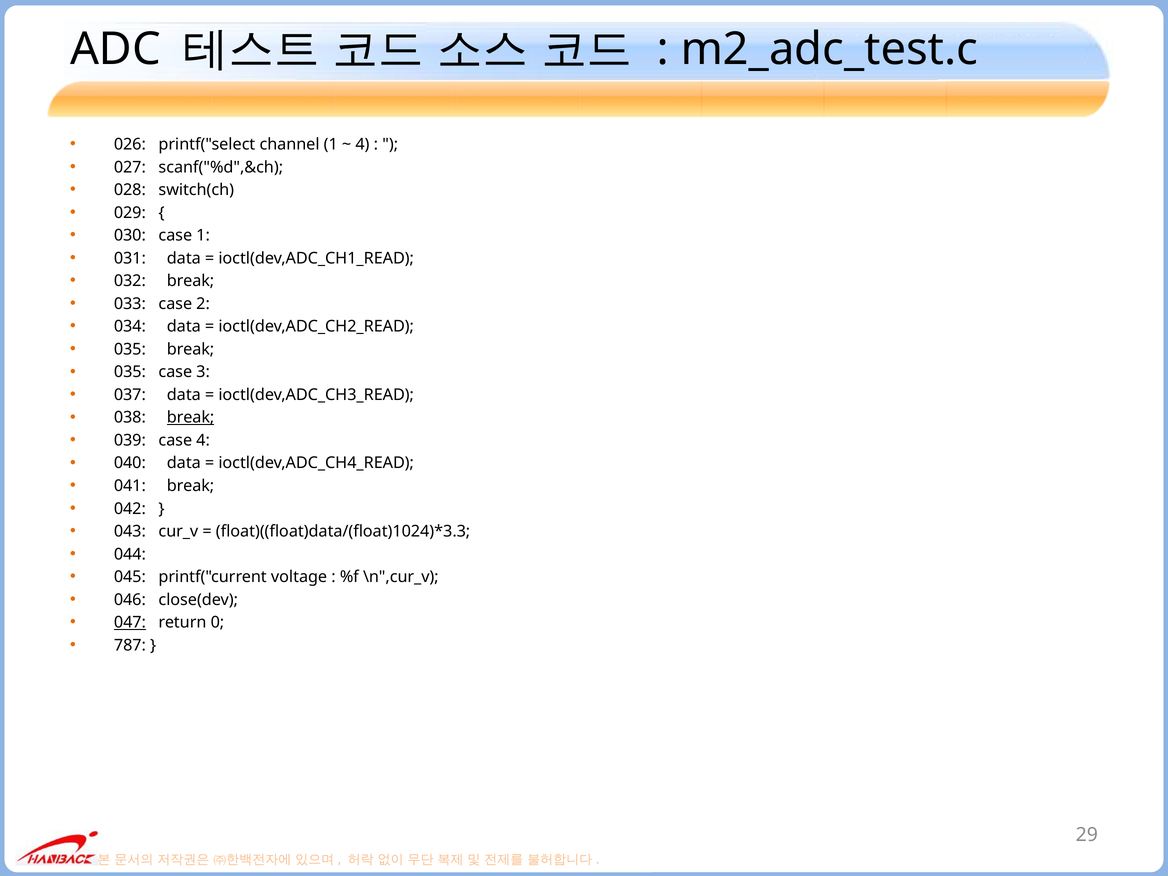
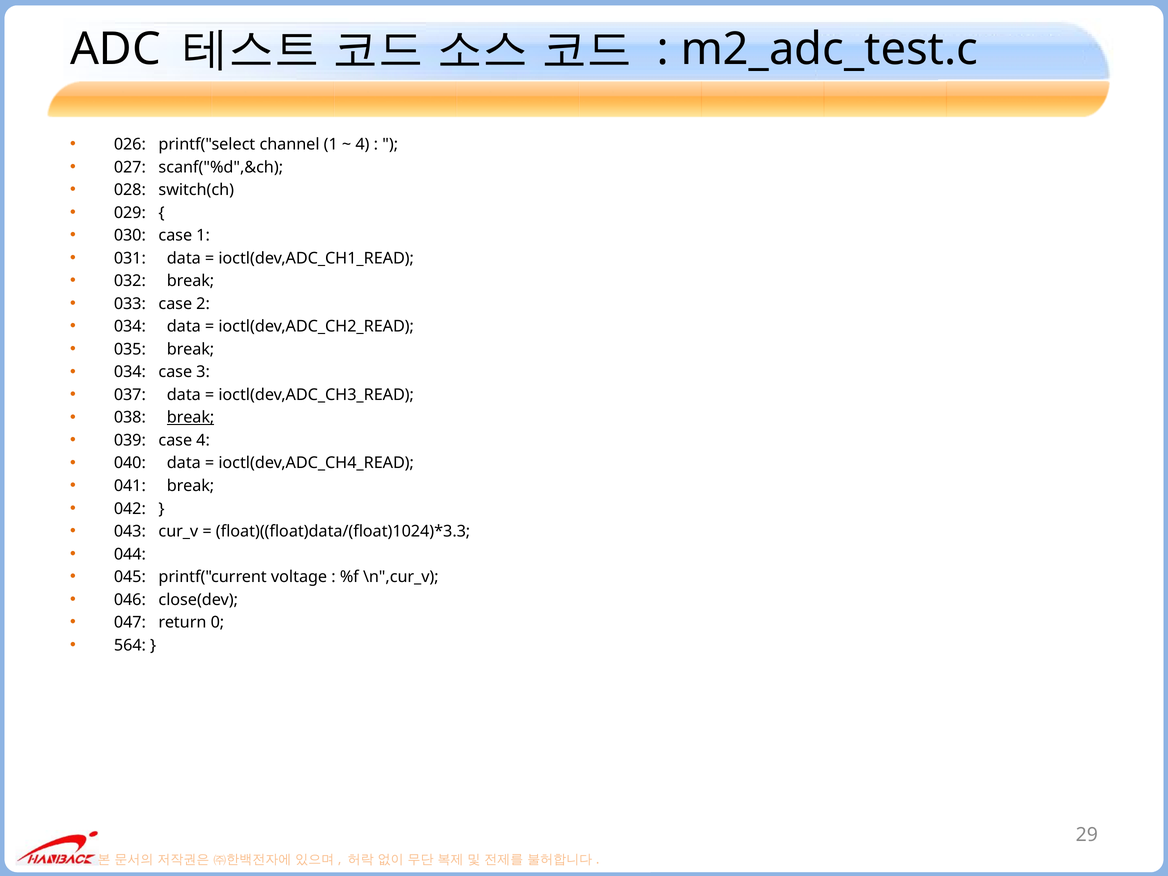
035 at (130, 372): 035 -> 034
047 underline: present -> none
787: 787 -> 564
